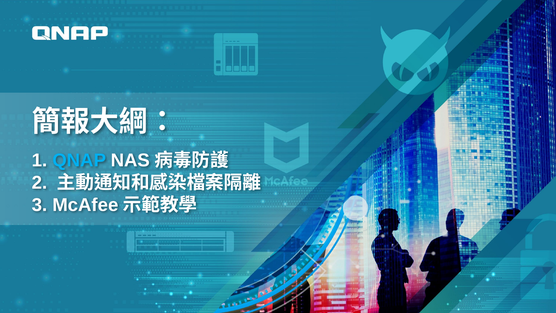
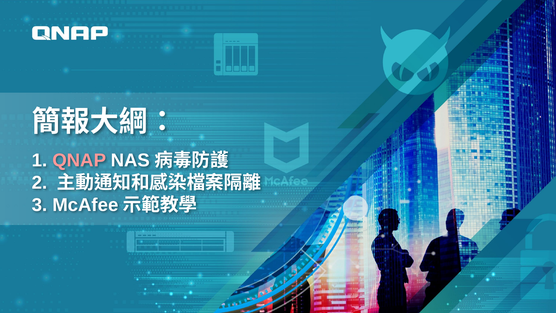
QNAP colour: light blue -> pink
